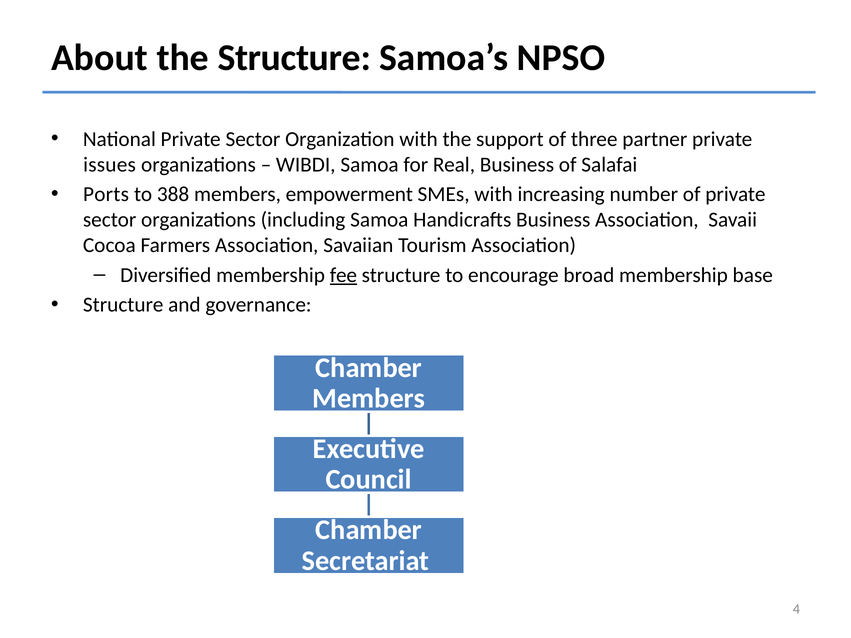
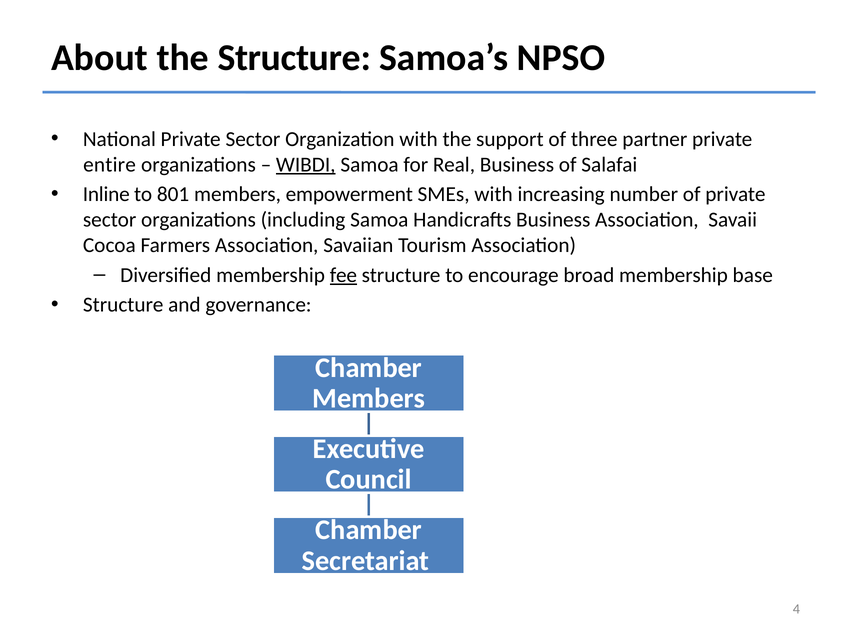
issues: issues -> entire
WIBDI underline: none -> present
Ports: Ports -> Inline
388: 388 -> 801
